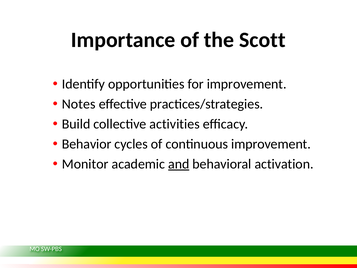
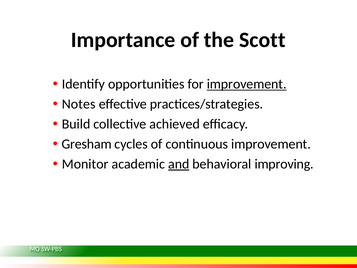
improvement at (247, 84) underline: none -> present
activities: activities -> achieved
Behavior: Behavior -> Gresham
activation: activation -> improving
